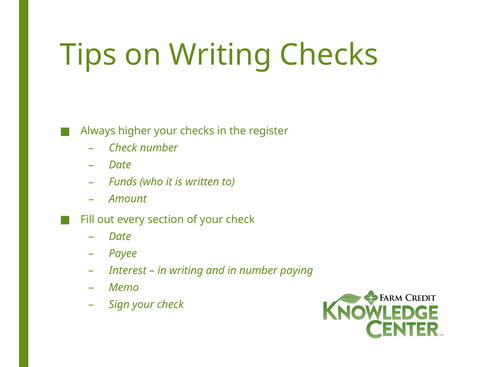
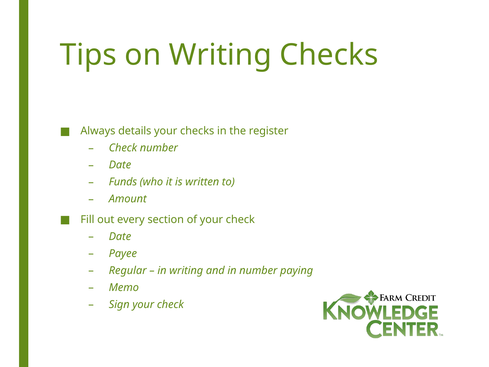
higher: higher -> details
Interest: Interest -> Regular
